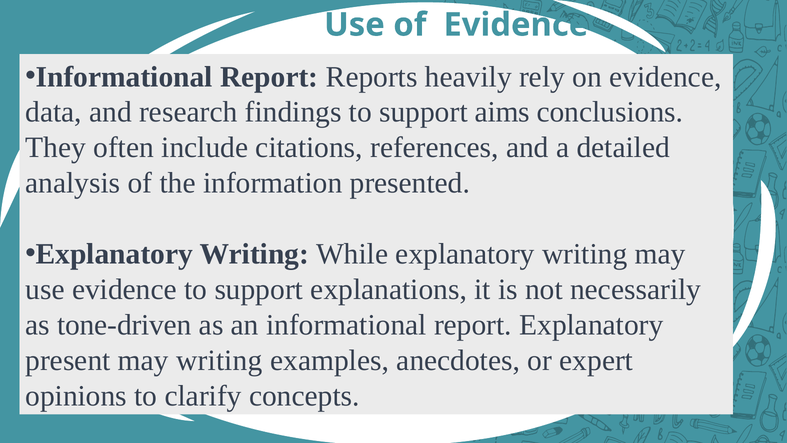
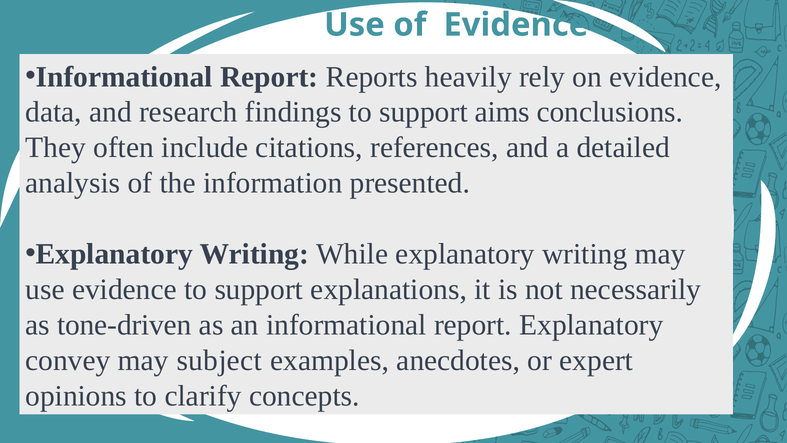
present: present -> convey
may writing: writing -> subject
